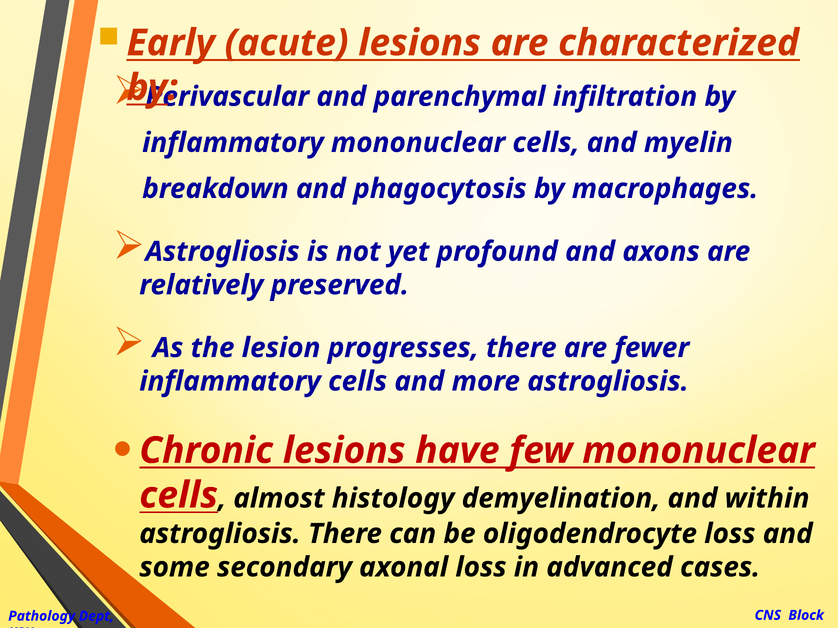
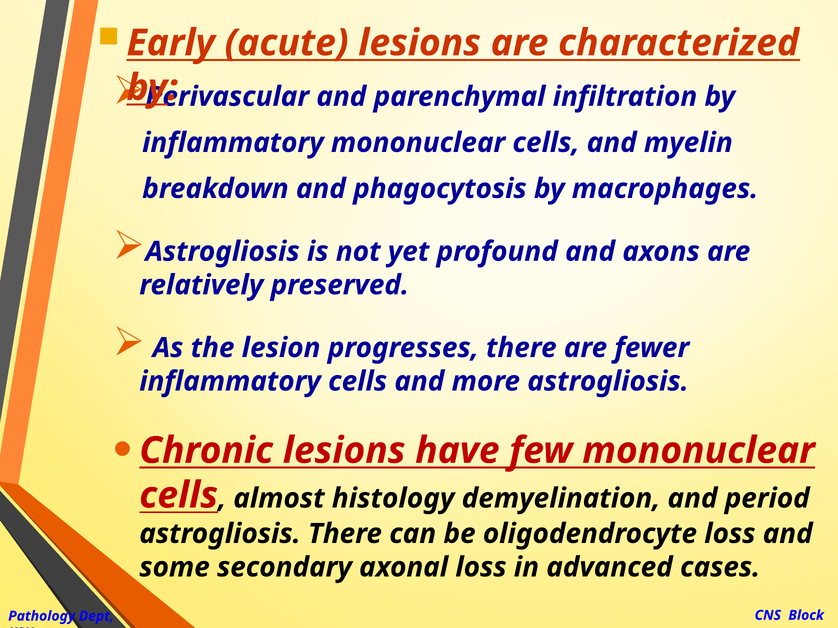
within: within -> period
